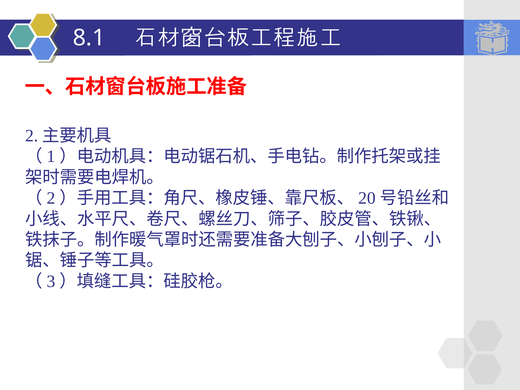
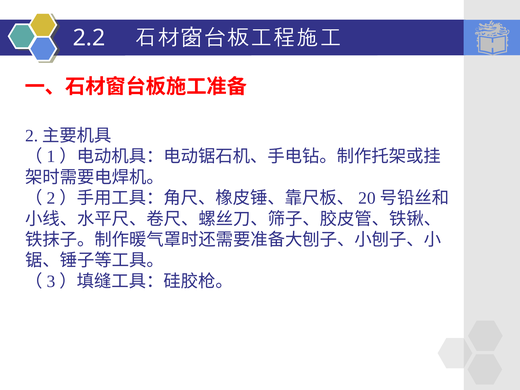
8.1: 8.1 -> 2.2
